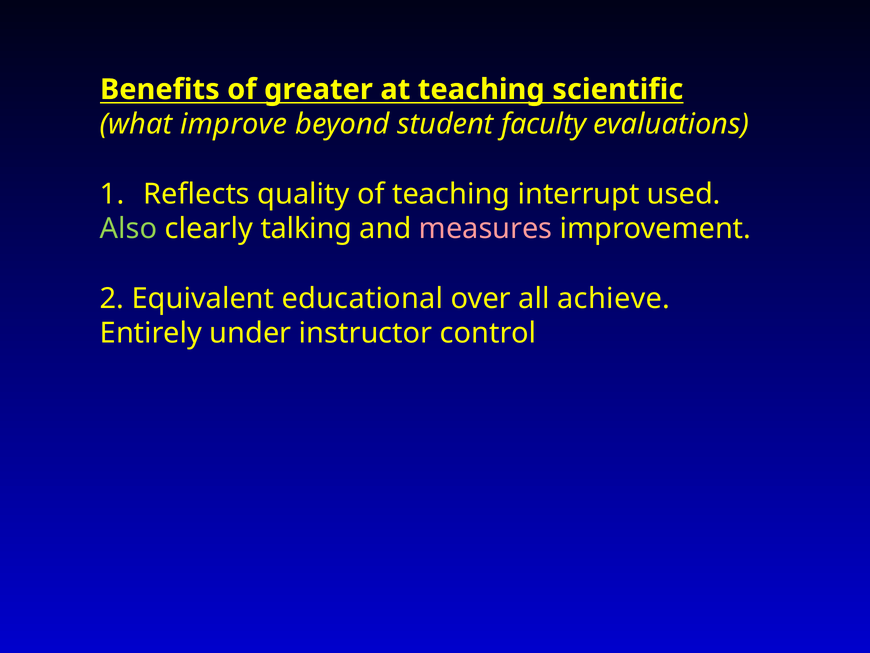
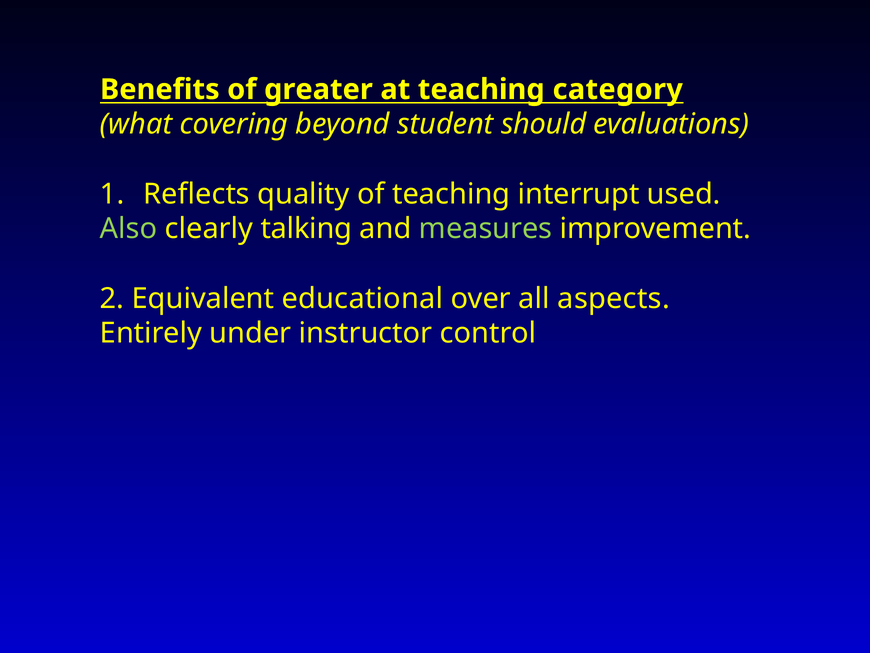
scientific: scientific -> category
improve: improve -> covering
faculty: faculty -> should
measures colour: pink -> light green
achieve: achieve -> aspects
